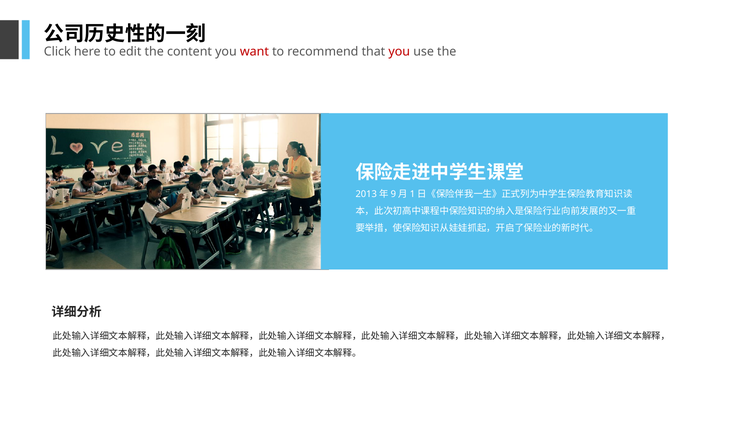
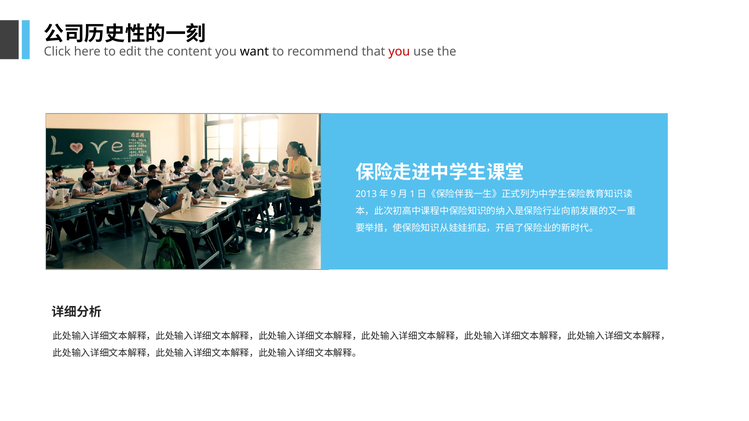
want colour: red -> black
